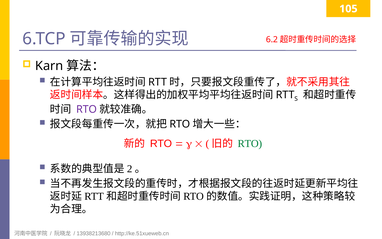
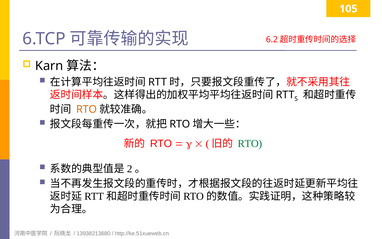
RTO at (86, 109) colour: purple -> orange
